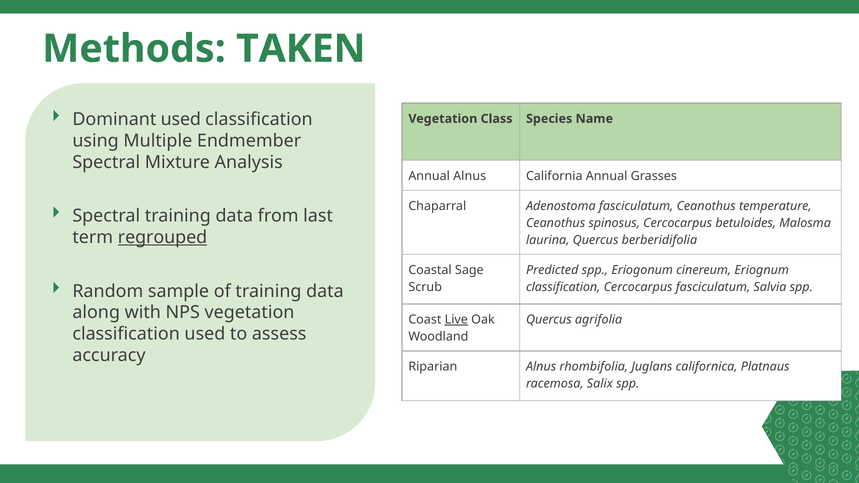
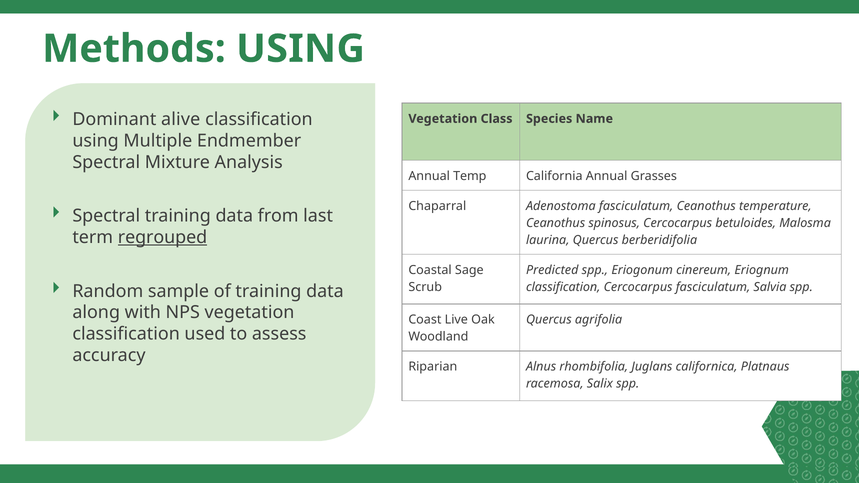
Methods TAKEN: TAKEN -> USING
Dominant used: used -> alive
Annual Alnus: Alnus -> Temp
Live underline: present -> none
